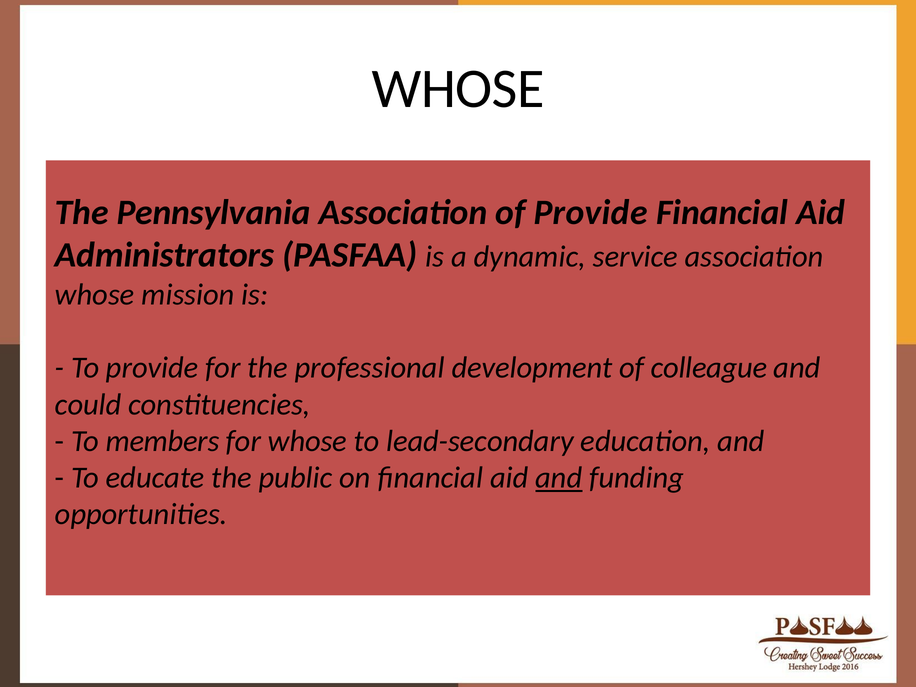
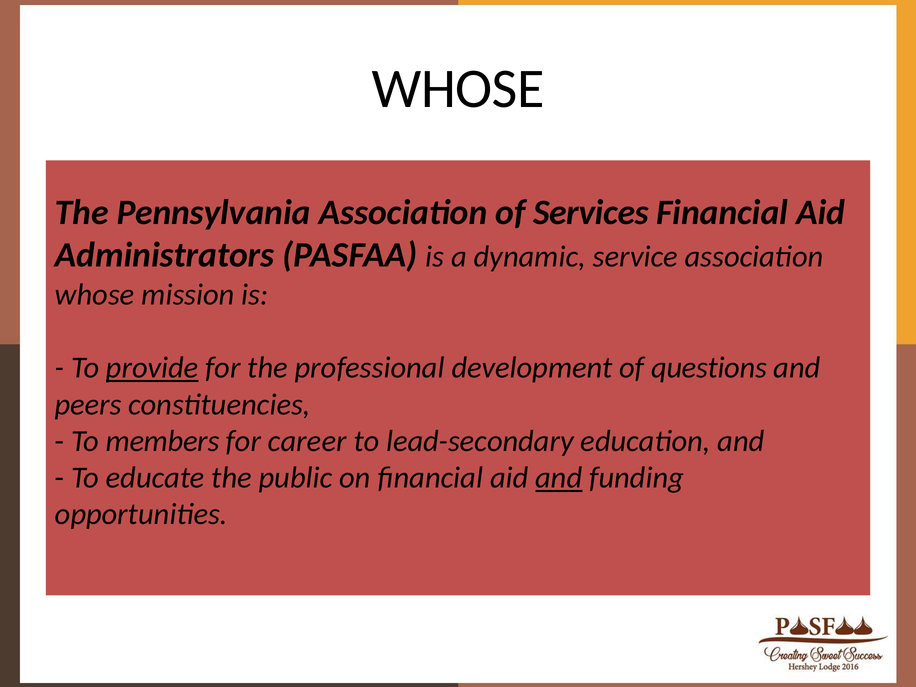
of Provide: Provide -> Services
provide at (152, 368) underline: none -> present
colleague: colleague -> questions
could: could -> peers
for whose: whose -> career
